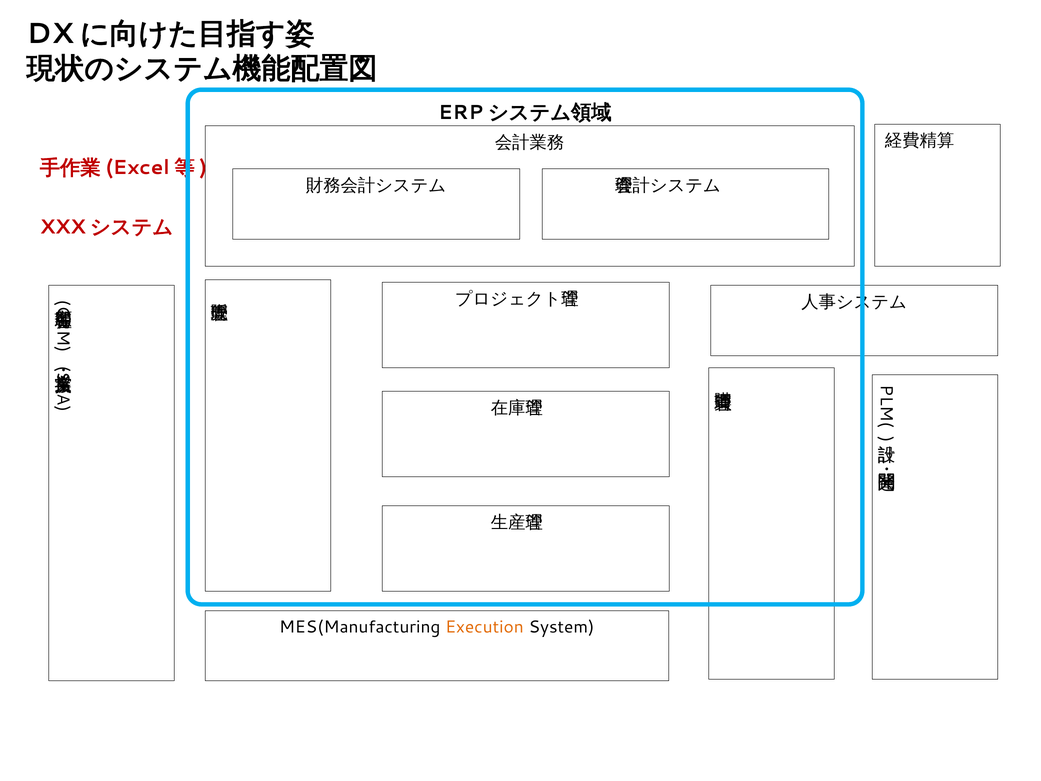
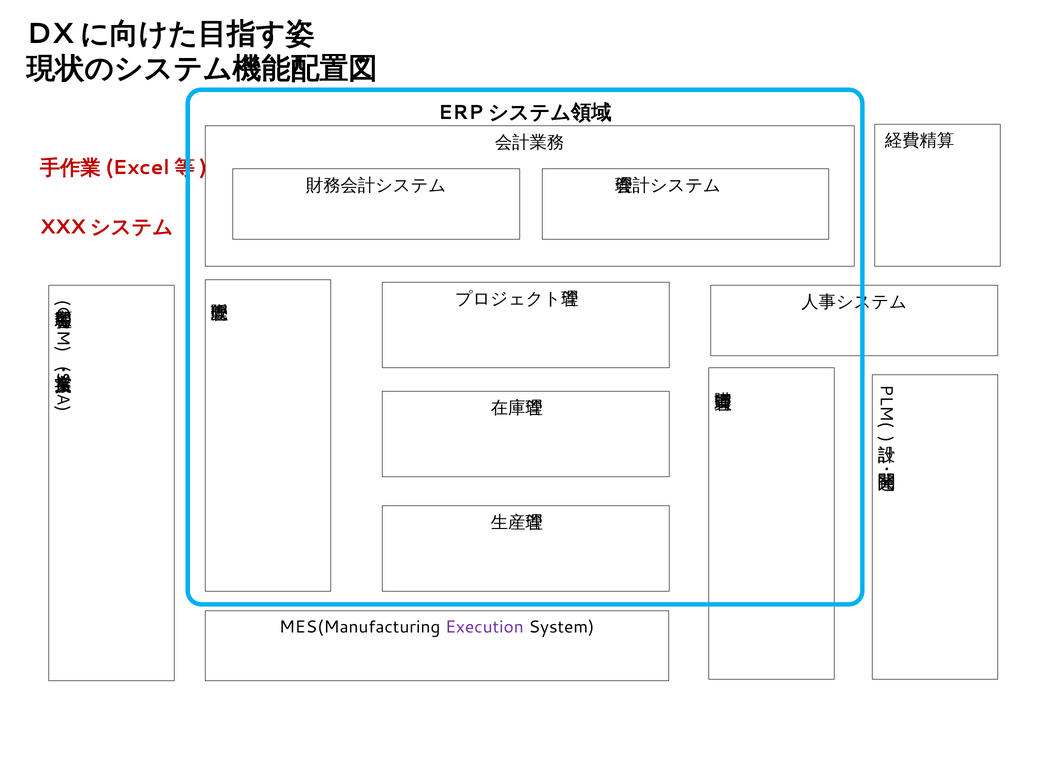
Execution colour: orange -> purple
